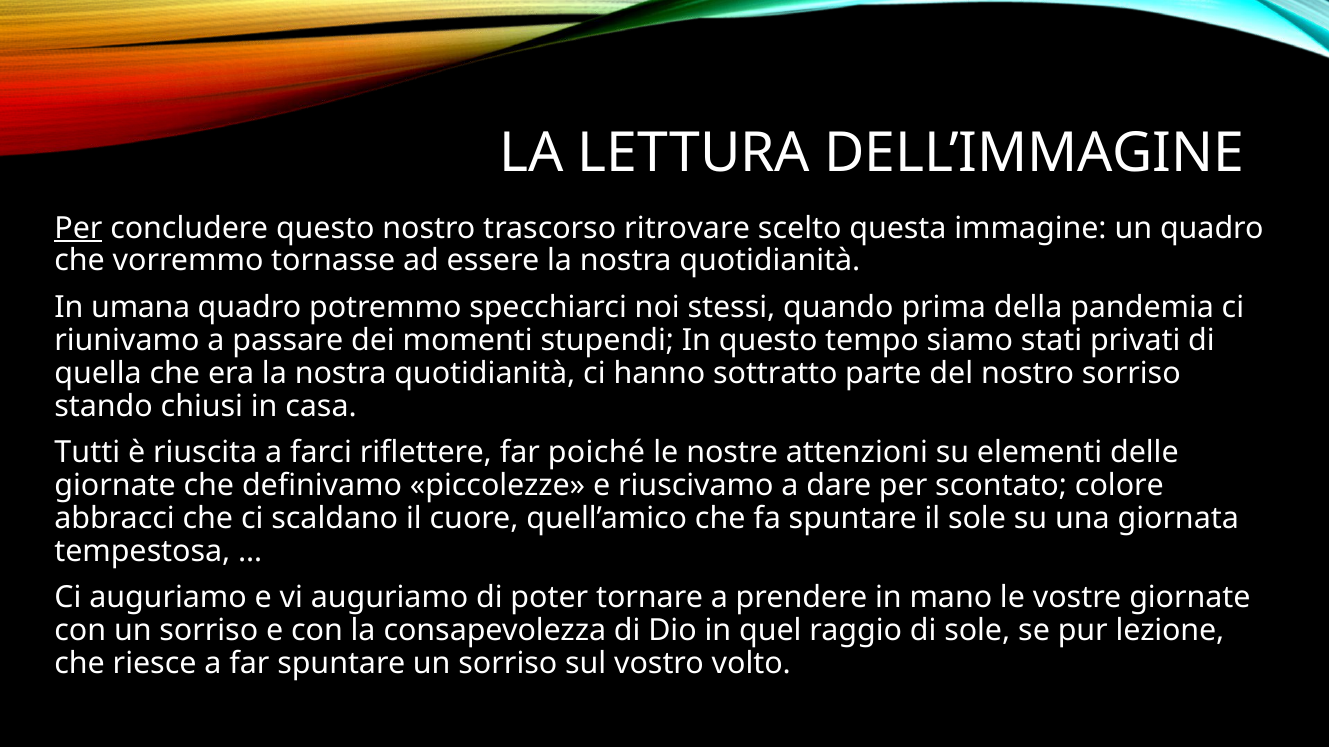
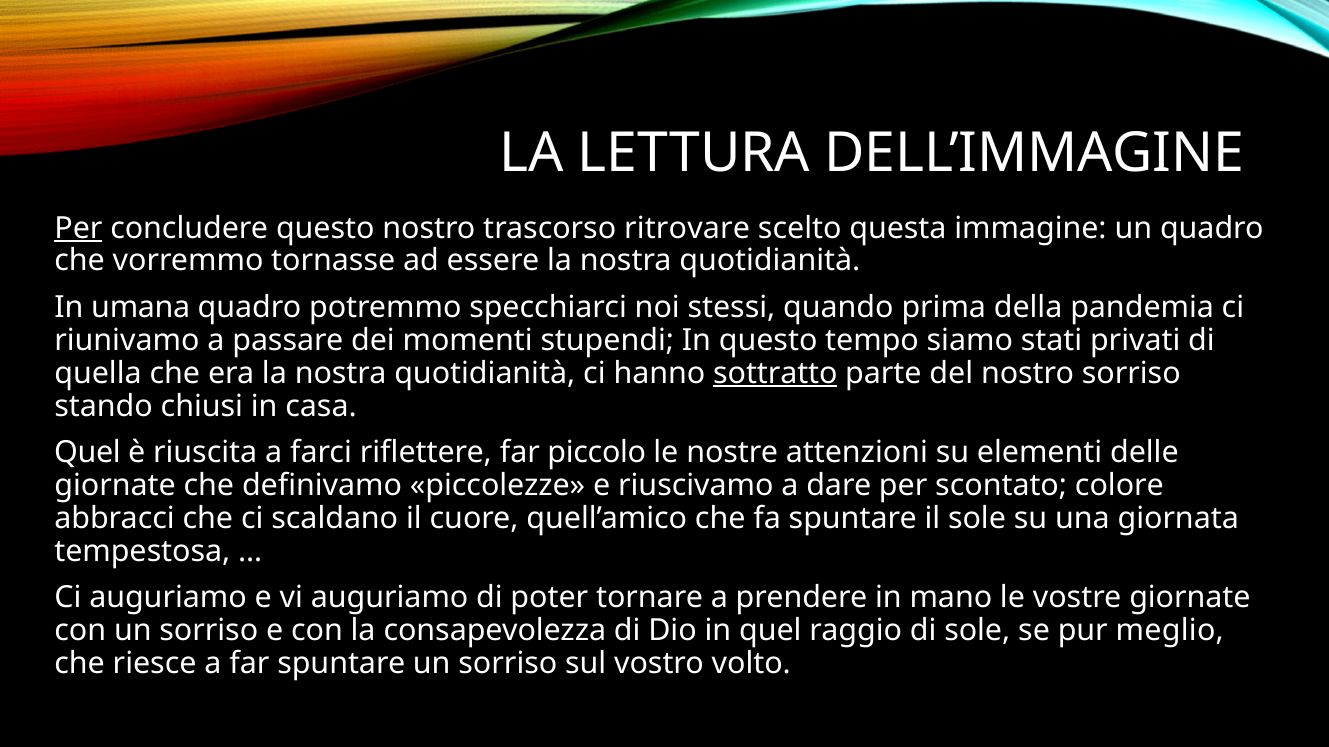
sottratto underline: none -> present
Tutti at (87, 453): Tutti -> Quel
poiché: poiché -> piccolo
lezione: lezione -> meglio
